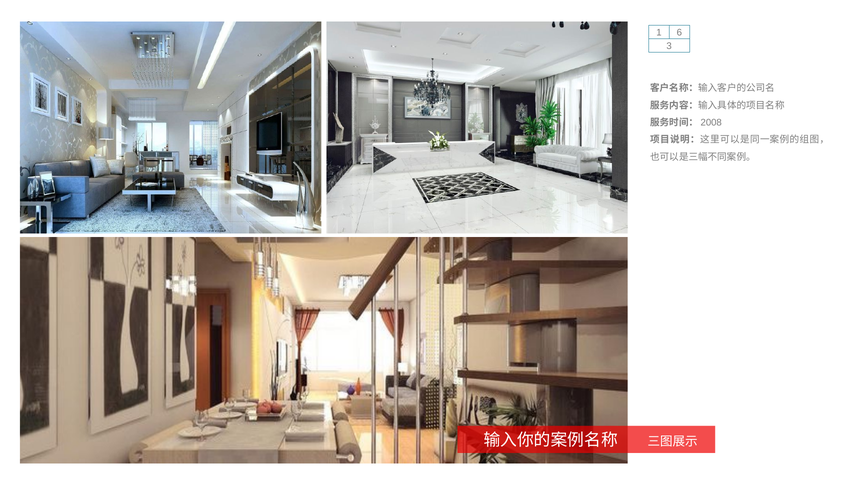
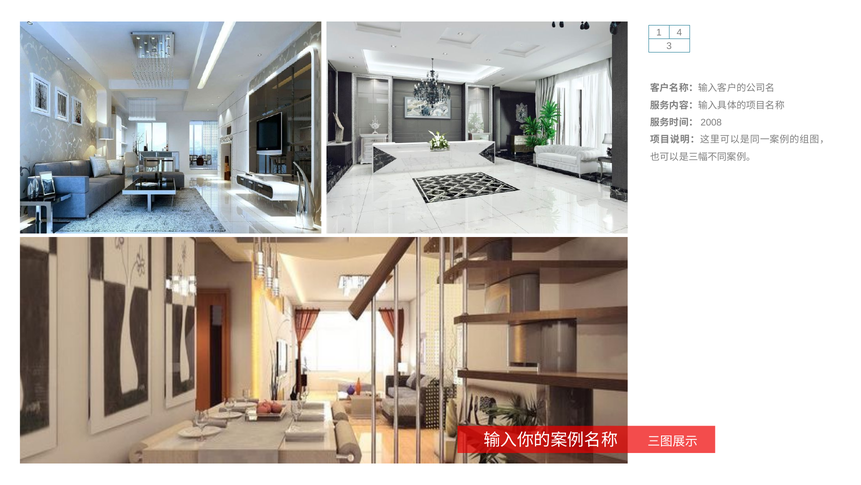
6: 6 -> 4
